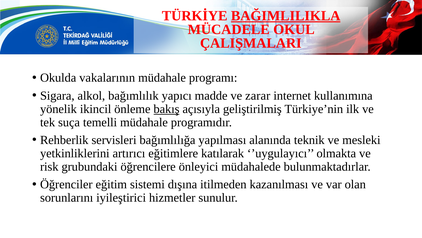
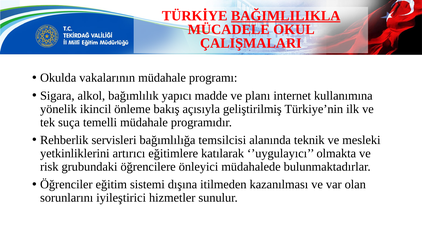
zarar: zarar -> planı
bakış underline: present -> none
yapılması: yapılması -> temsilcisi
